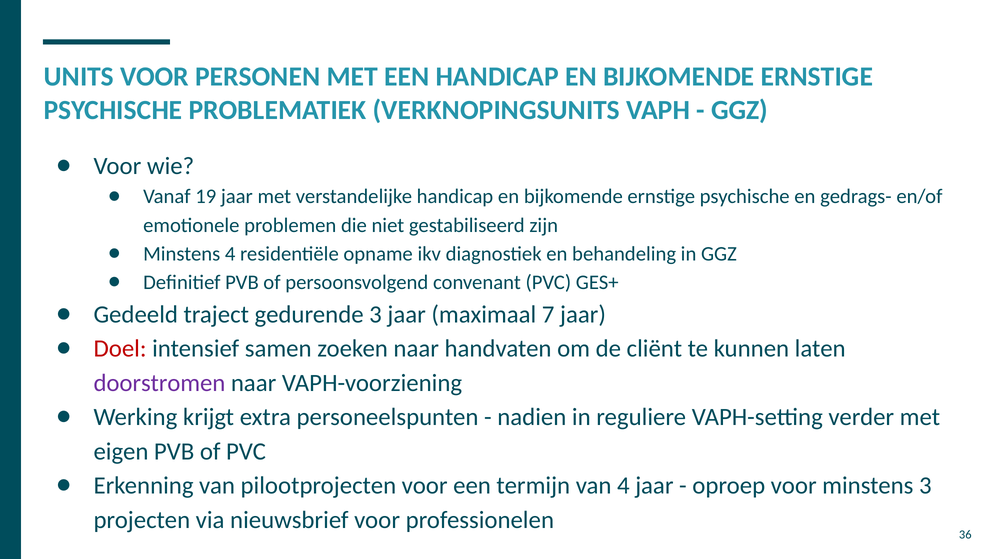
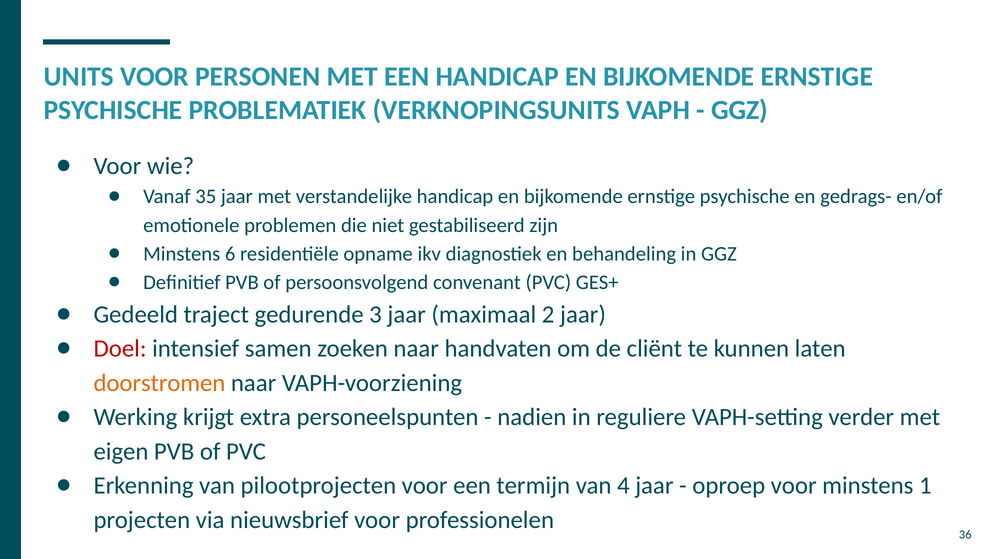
19: 19 -> 35
Minstens 4: 4 -> 6
7: 7 -> 2
doorstromen colour: purple -> orange
minstens 3: 3 -> 1
